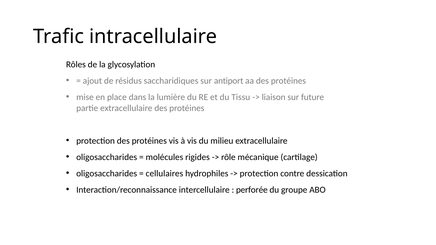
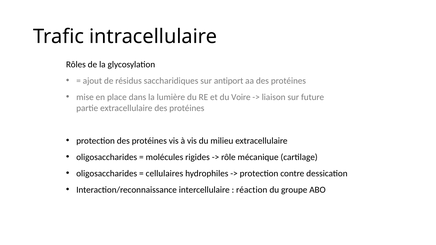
Tissu: Tissu -> Voire
perforée: perforée -> réaction
